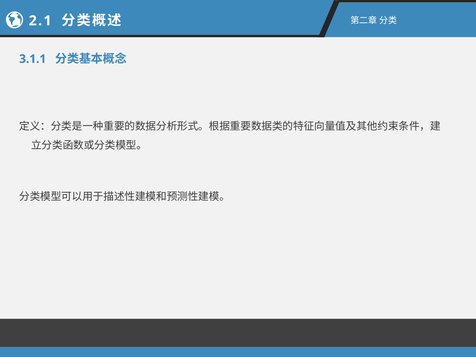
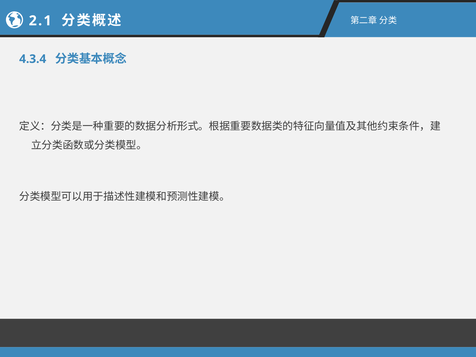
3.1.1: 3.1.1 -> 4.3.4
